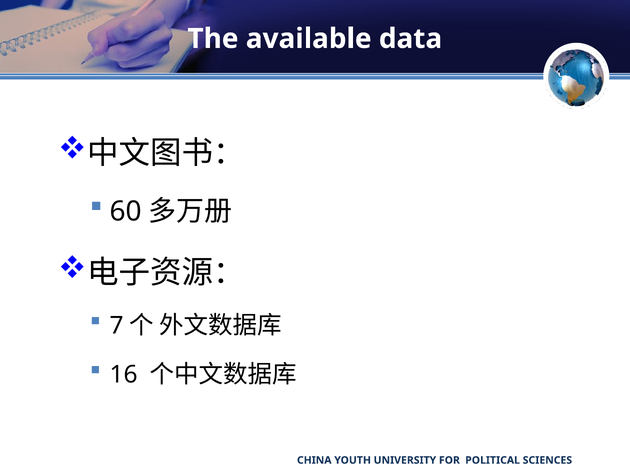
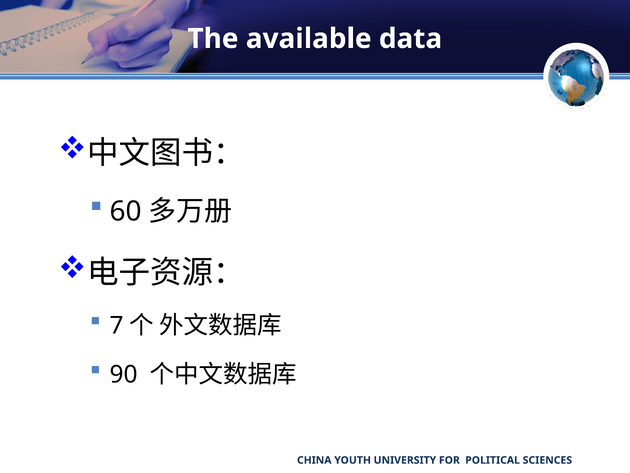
16: 16 -> 90
